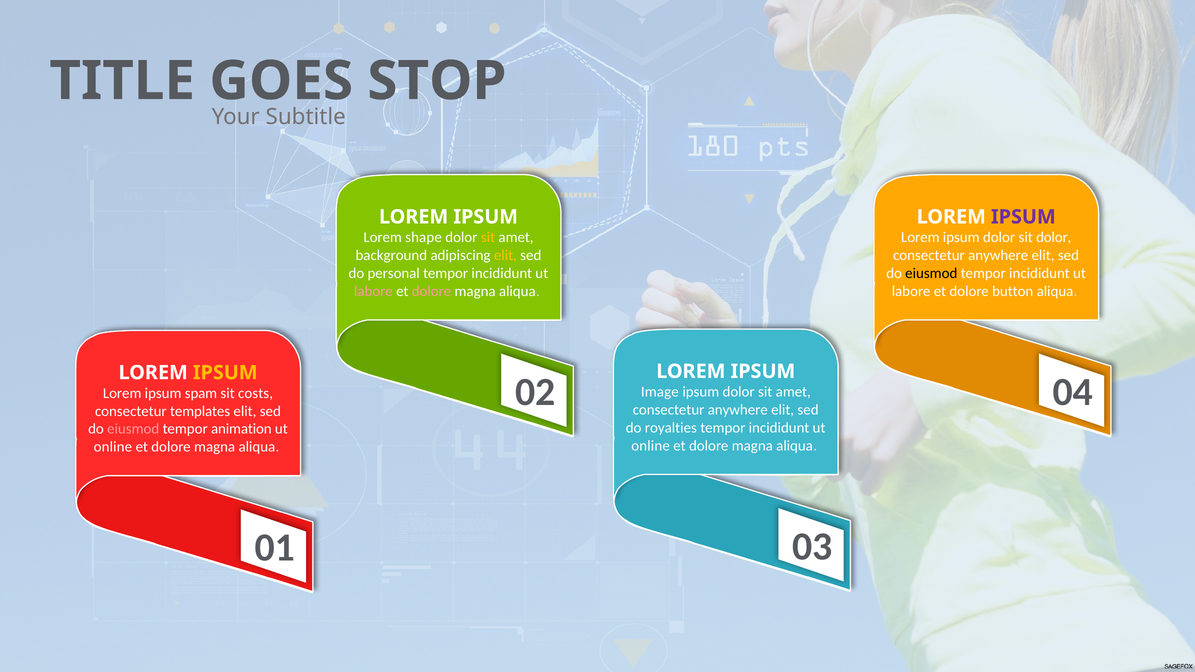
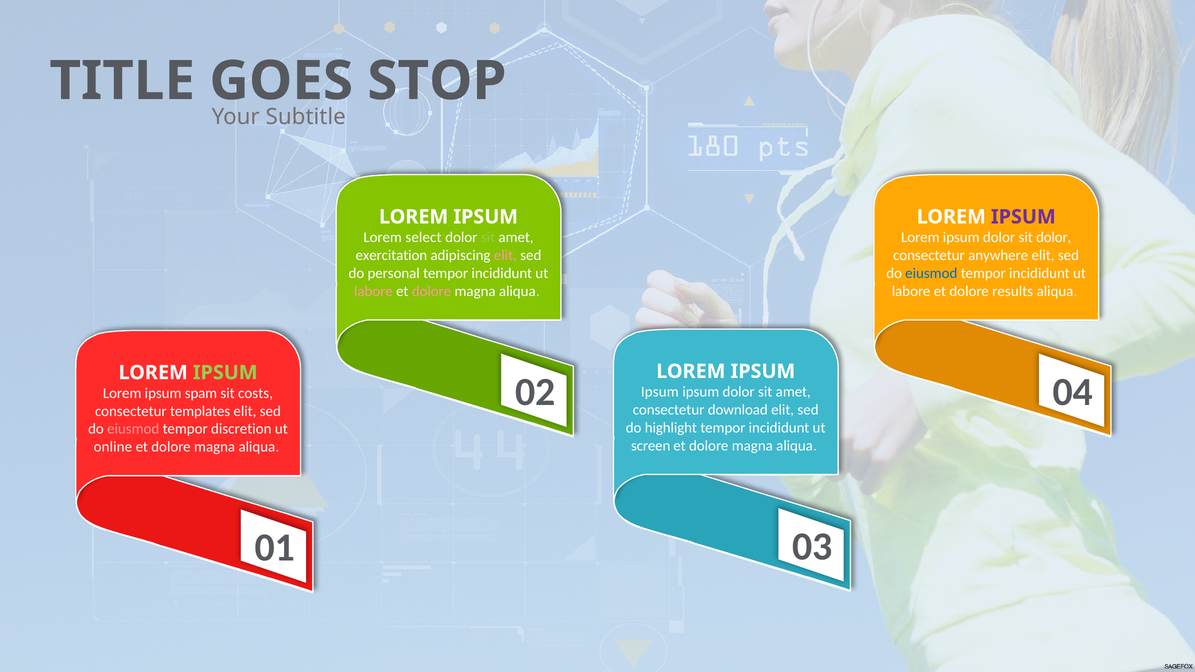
shape: shape -> select
sit at (488, 237) colour: yellow -> light green
background: background -> exercitation
elit at (505, 255) colour: yellow -> pink
eiusmod at (931, 273) colour: black -> blue
button: button -> results
IPSUM at (225, 373) colour: yellow -> light green
Image at (660, 392): Image -> Ipsum
anywhere at (738, 410): anywhere -> download
royalties: royalties -> highlight
animation: animation -> discretion
online at (651, 446): online -> screen
